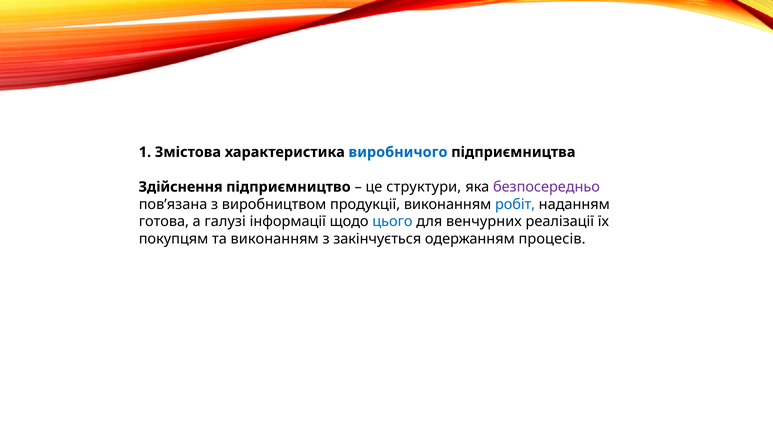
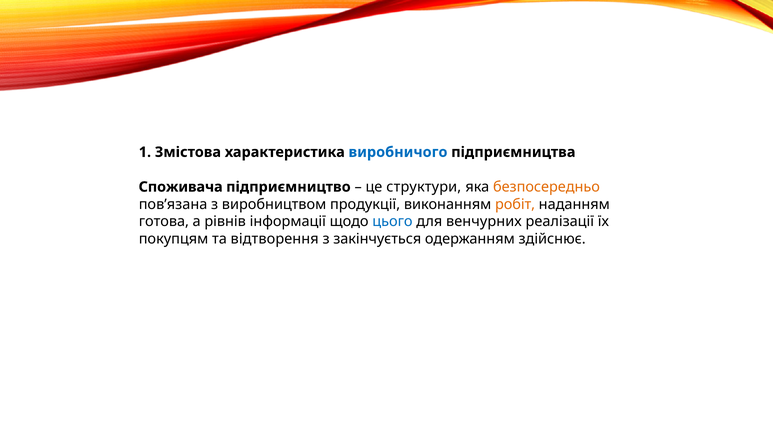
Здійснення: Здійснення -> Споживача
безпосередньо colour: purple -> orange
робіт colour: blue -> orange
галузі: галузі -> рівнів
та виконанням: виконанням -> відтворення
процесів: процесів -> здійснює
